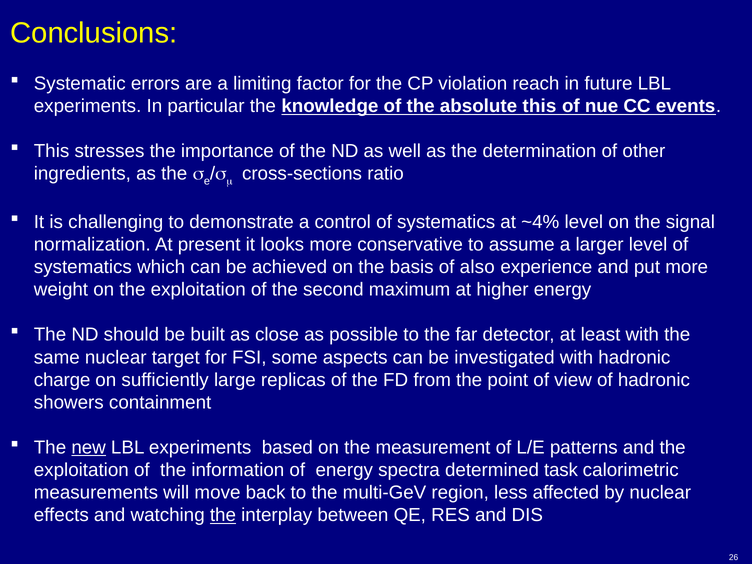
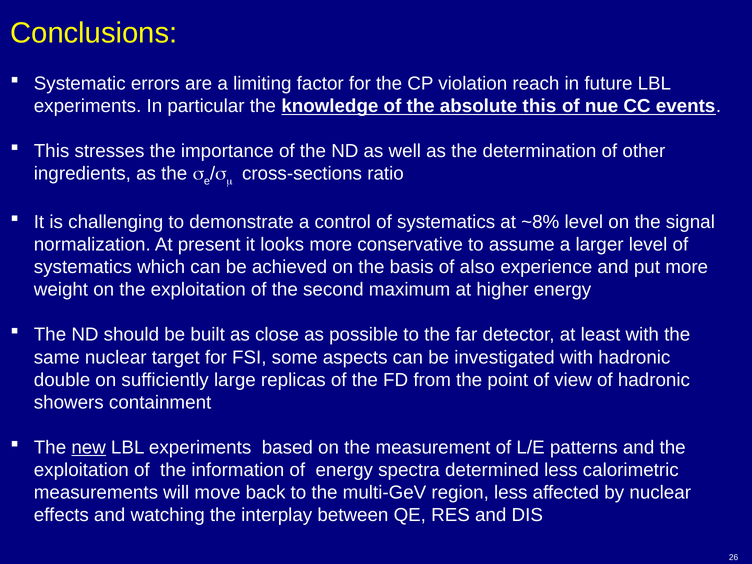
~4%: ~4% -> ~8%
charge: charge -> double
determined task: task -> less
the at (223, 515) underline: present -> none
